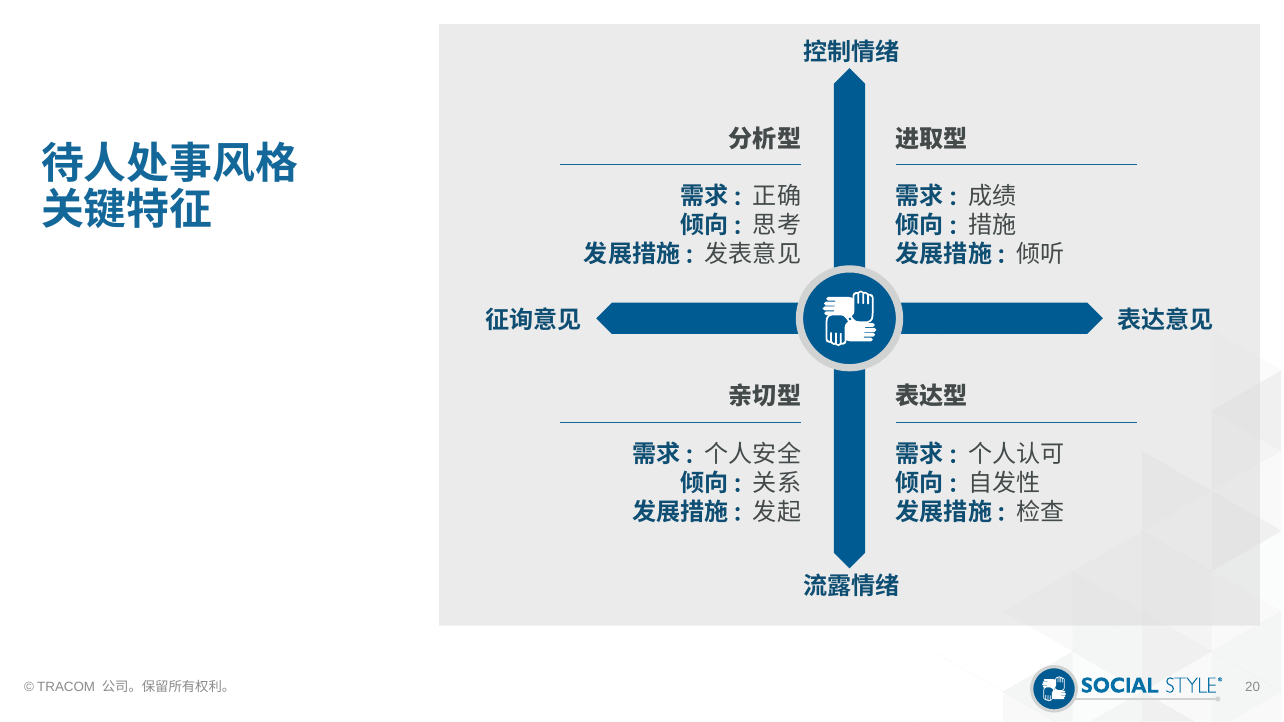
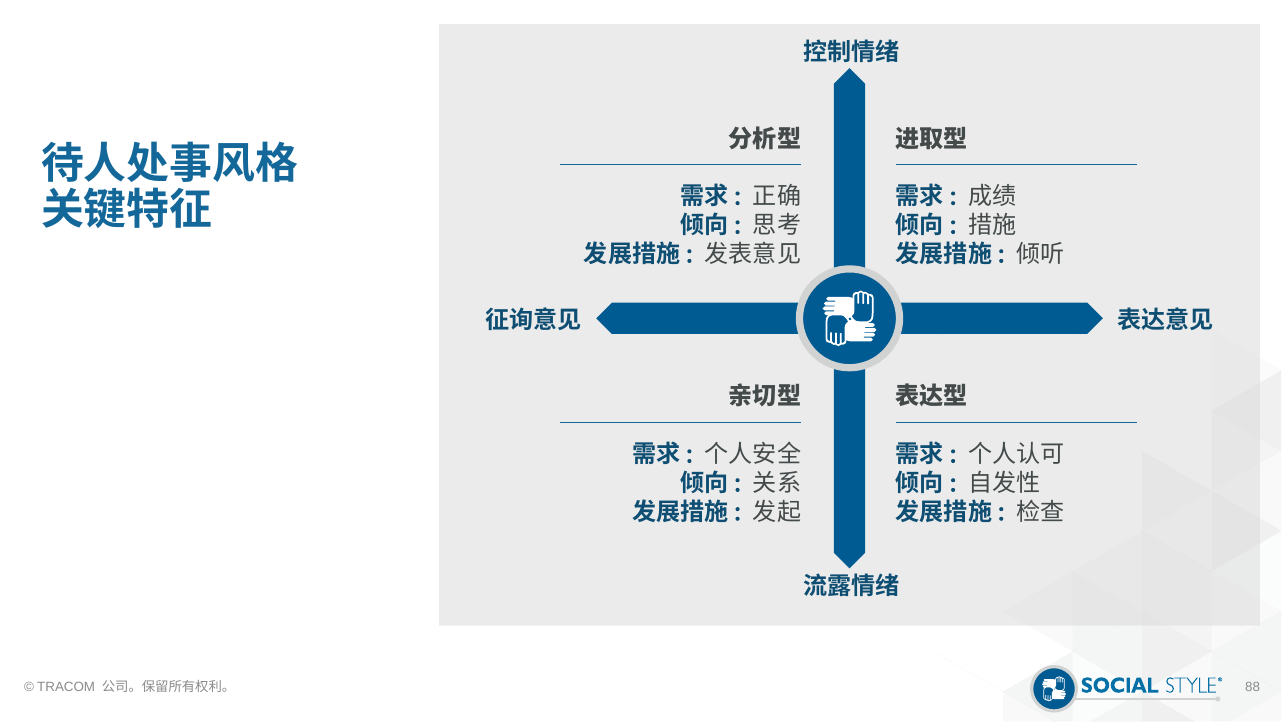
20: 20 -> 88
